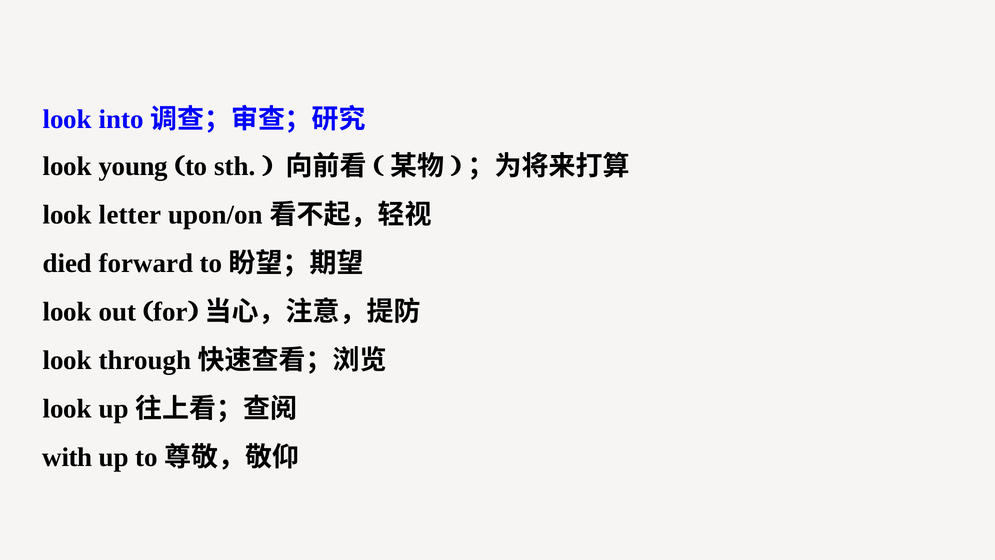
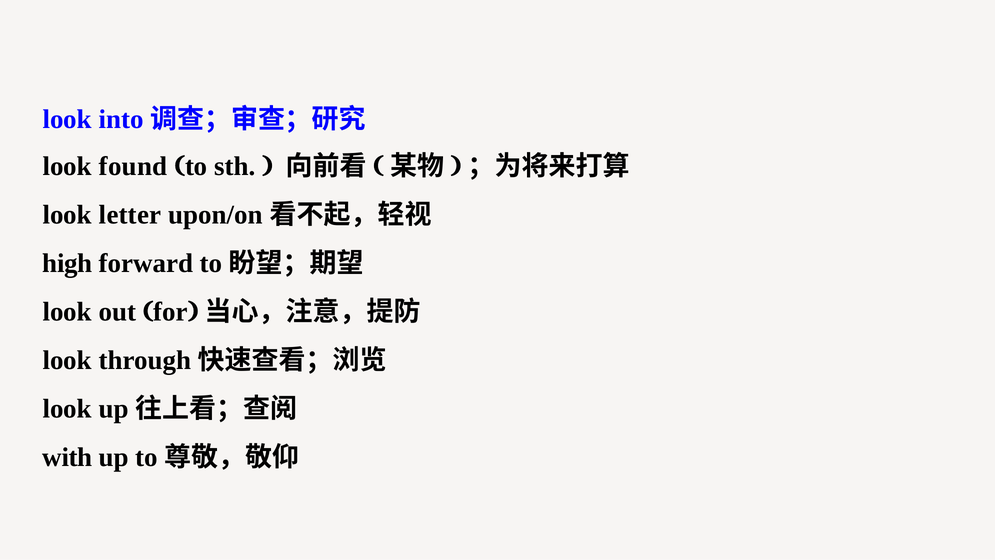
young: young -> found
died: died -> high
